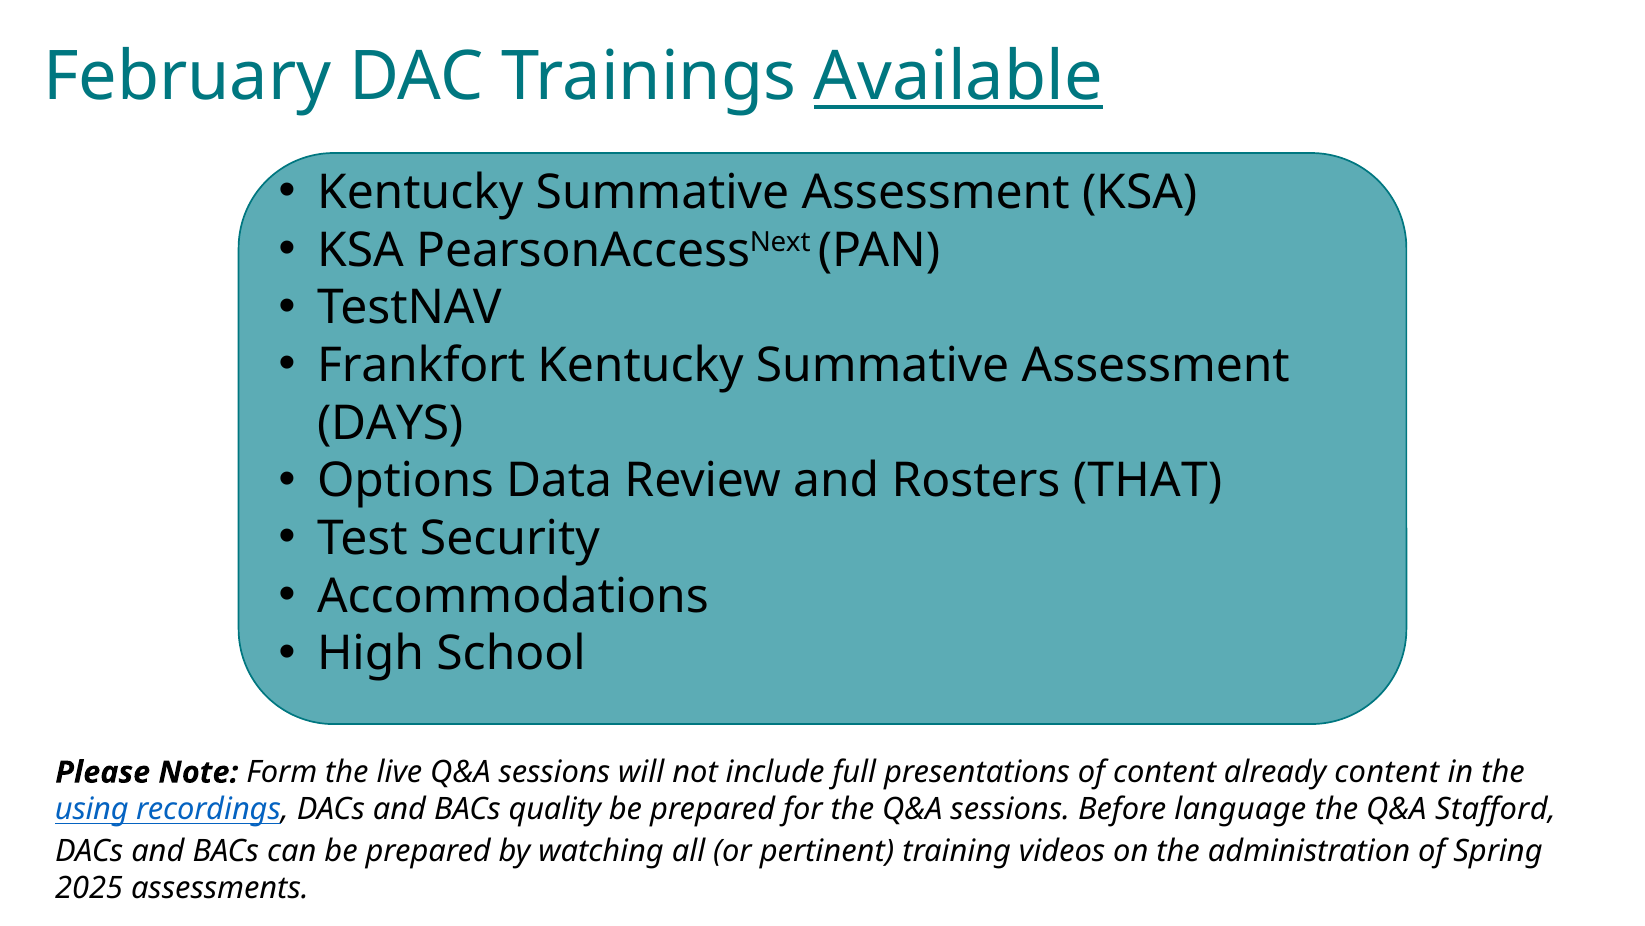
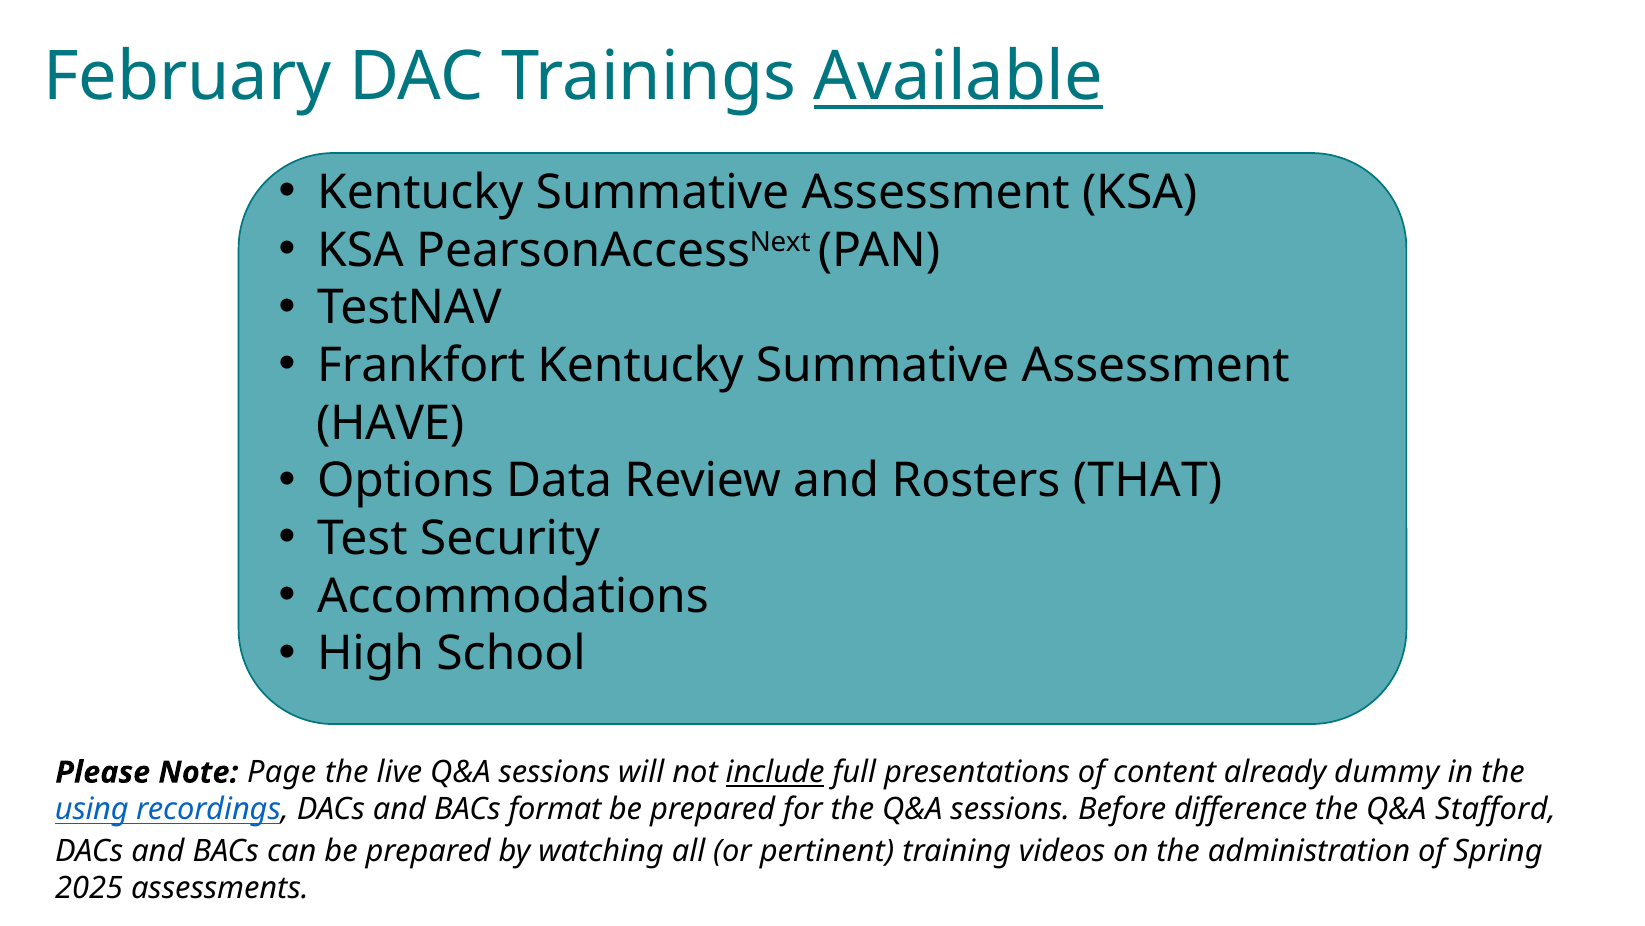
DAYS: DAYS -> HAVE
Form: Form -> Page
include underline: none -> present
already content: content -> dummy
quality: quality -> format
language: language -> difference
